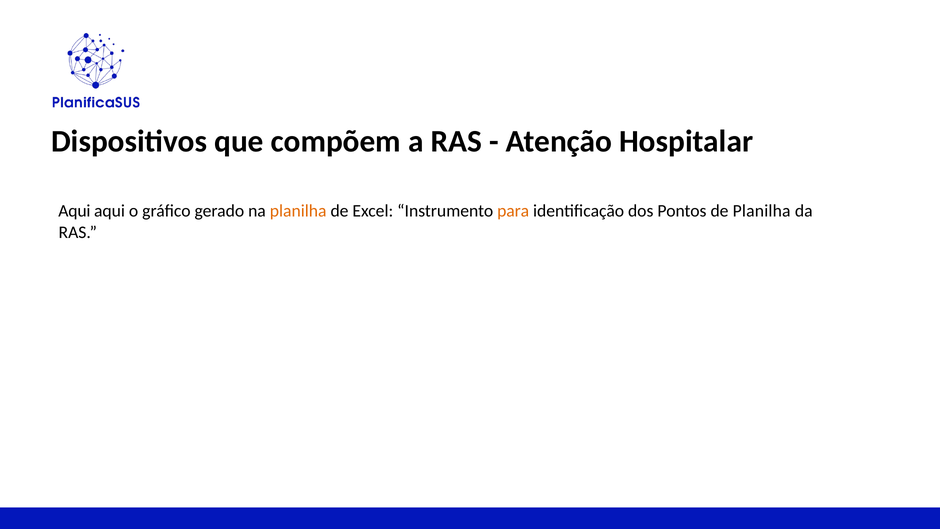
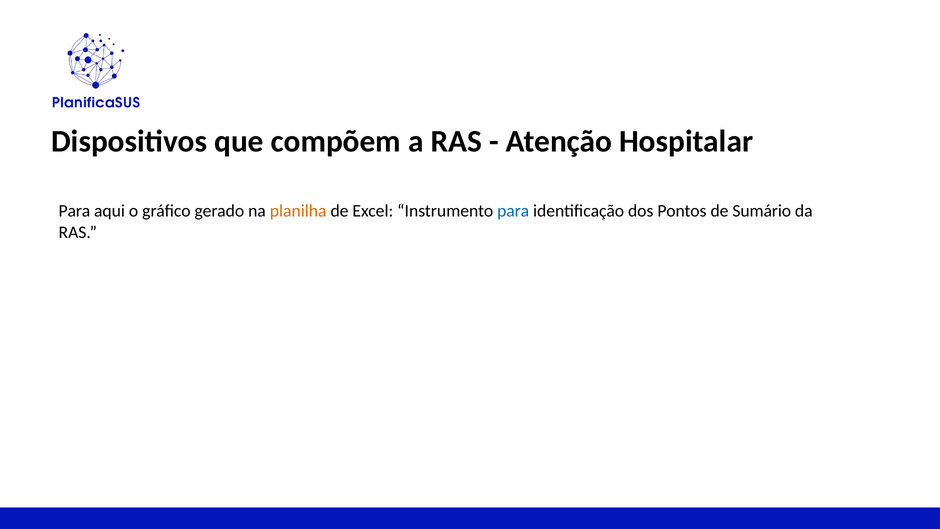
Aqui at (74, 211): Aqui -> Para
para at (513, 211) colour: orange -> blue
de Planilha: Planilha -> Sumário
